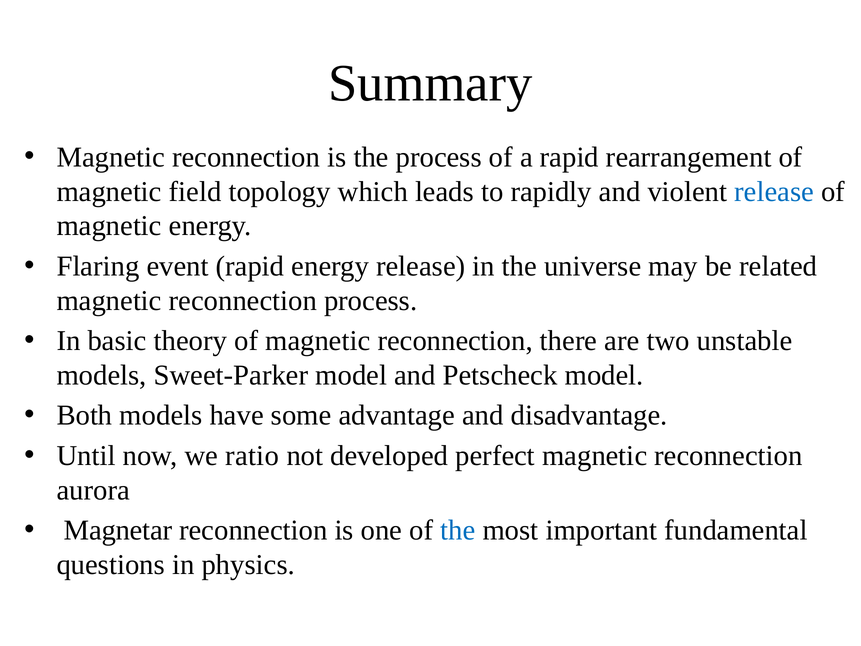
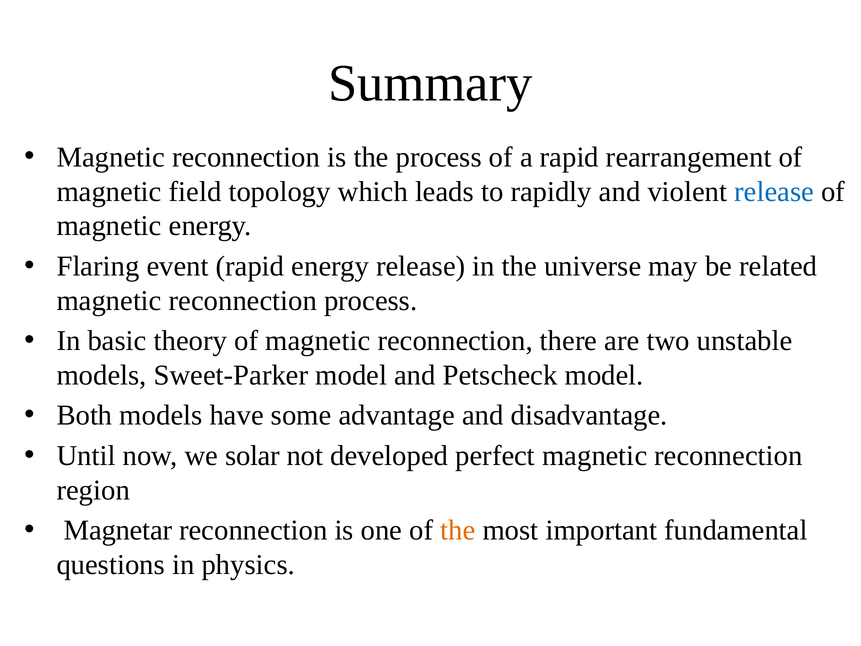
ratio: ratio -> solar
aurora: aurora -> region
the at (458, 530) colour: blue -> orange
